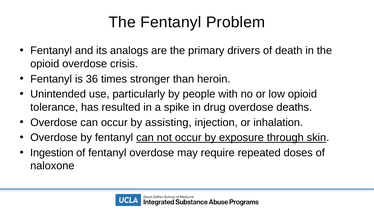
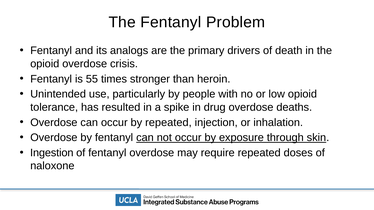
36: 36 -> 55
by assisting: assisting -> repeated
